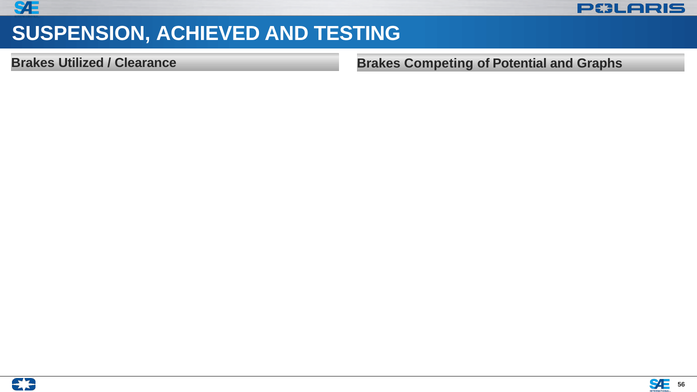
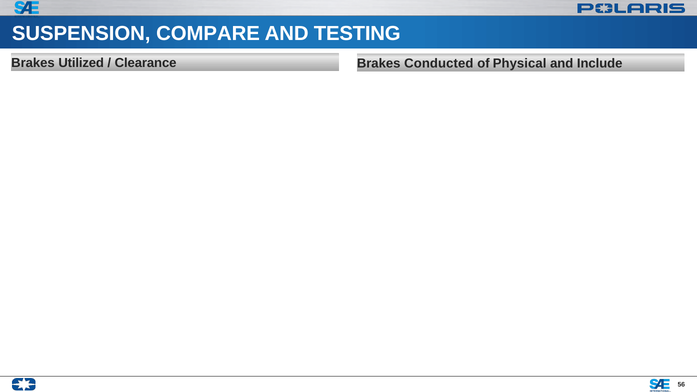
ACHIEVED: ACHIEVED -> COMPARE
Competing: Competing -> Conducted
Potential: Potential -> Physical
Graphs: Graphs -> Include
